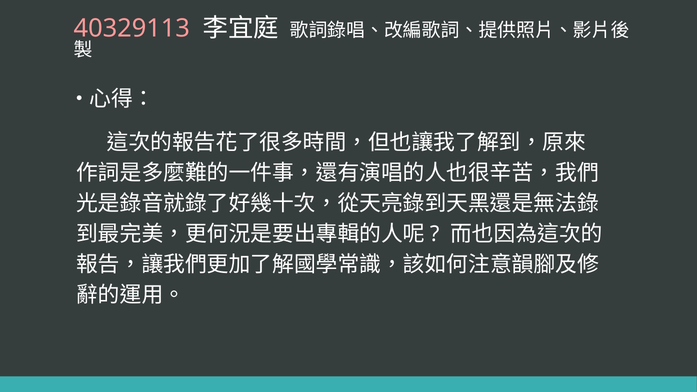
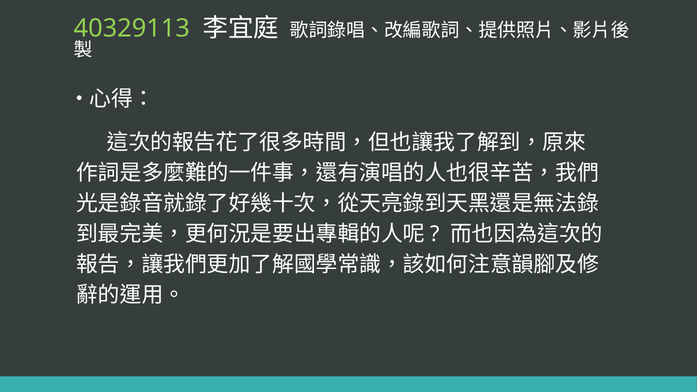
40329113 colour: pink -> light green
